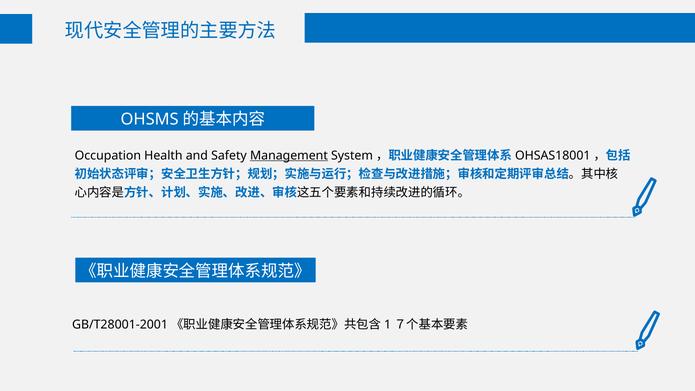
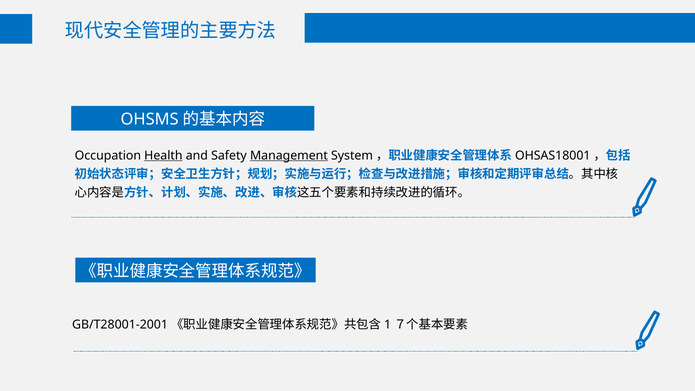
Health underline: none -> present
